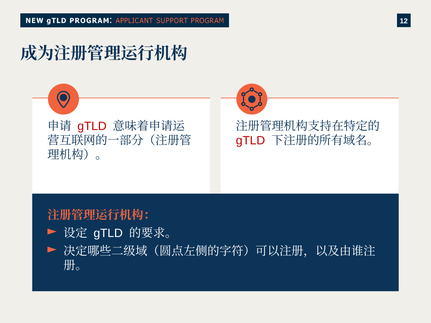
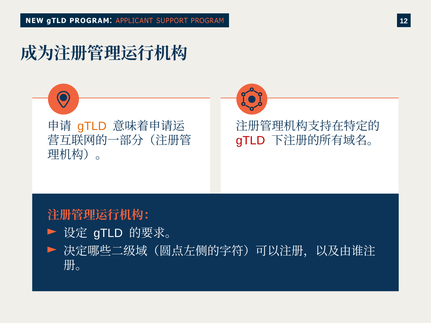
gTLD at (92, 126) colour: red -> orange
